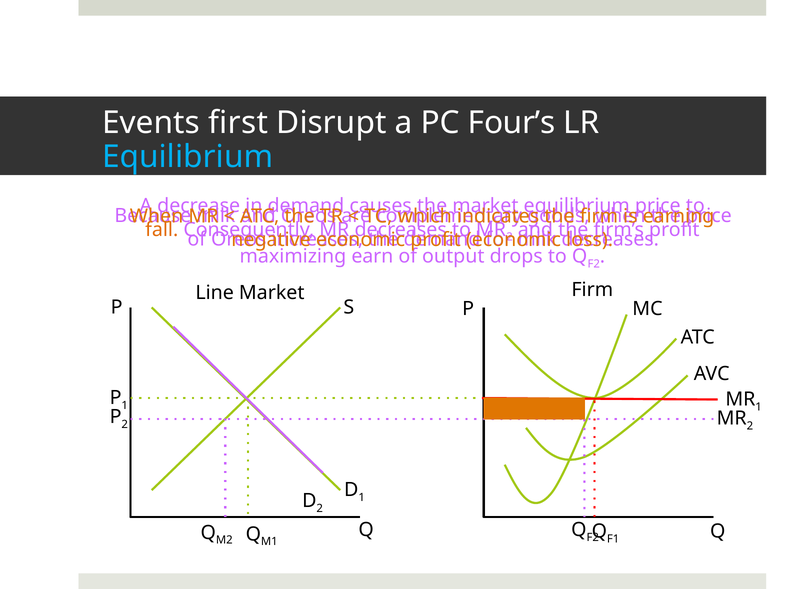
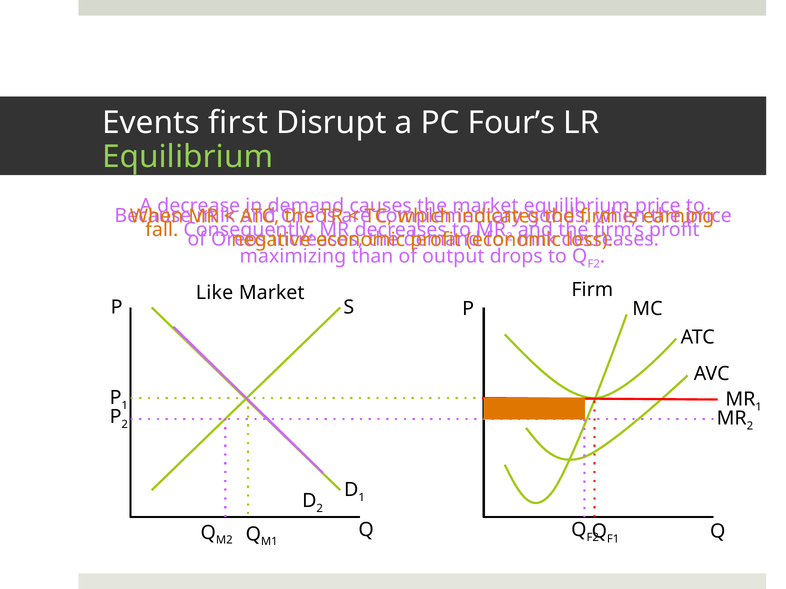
Equilibrium at (188, 157) colour: light blue -> light green
earn: earn -> than
Line: Line -> Like
